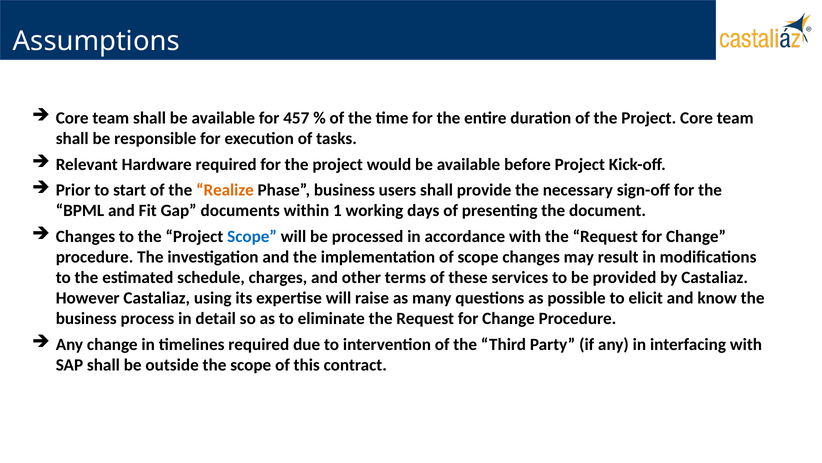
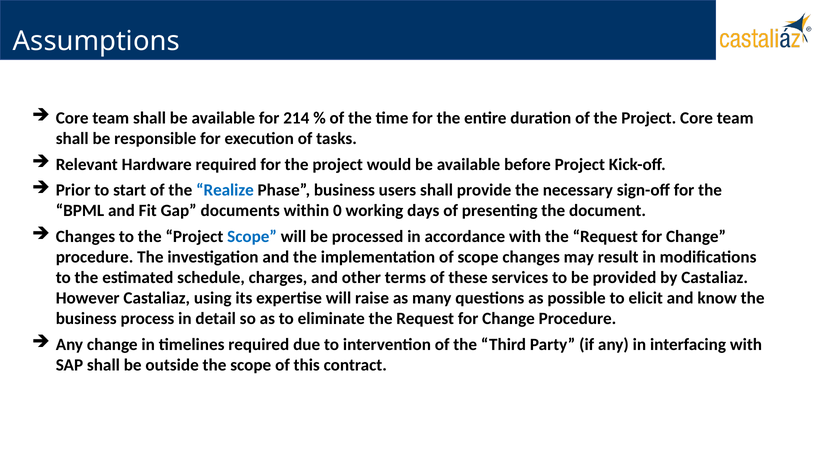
457: 457 -> 214
Realize colour: orange -> blue
1: 1 -> 0
